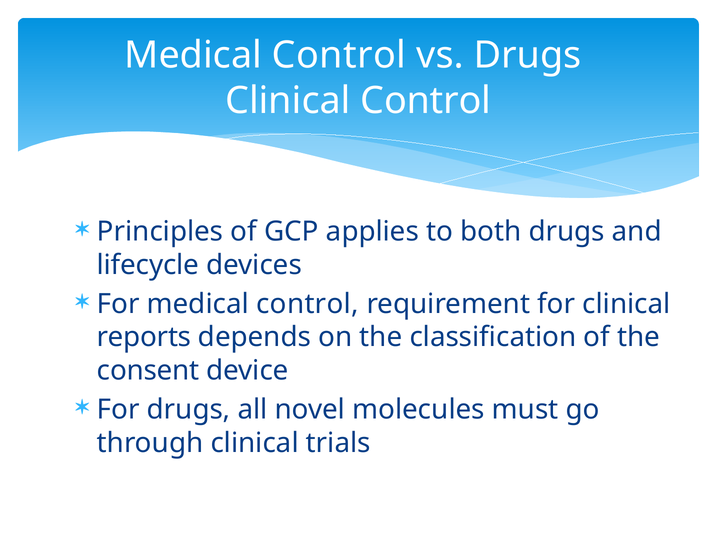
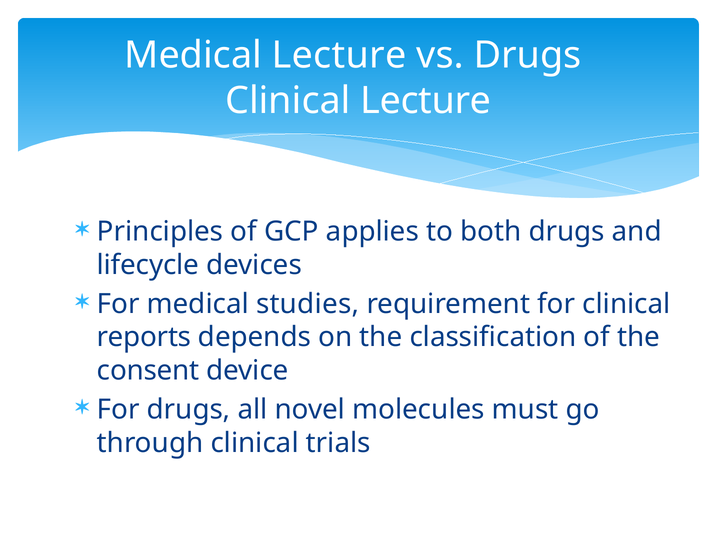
Control at (339, 55): Control -> Lecture
Clinical Control: Control -> Lecture
For medical control: control -> studies
